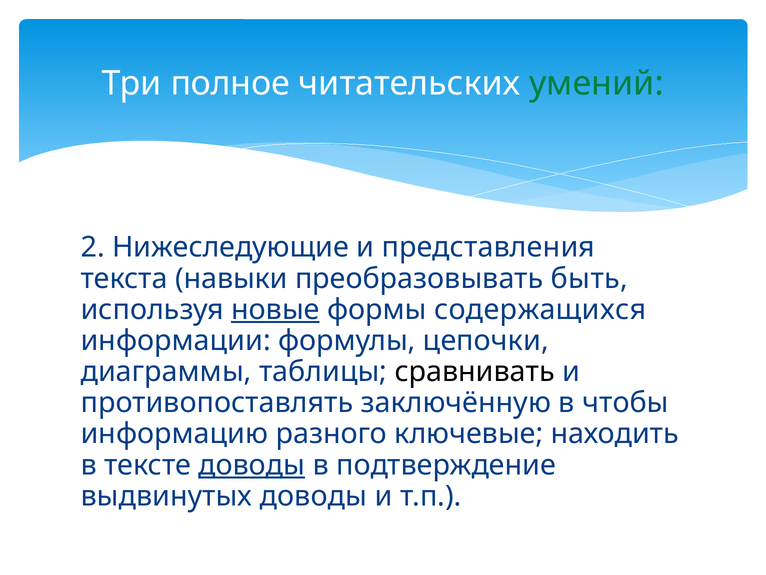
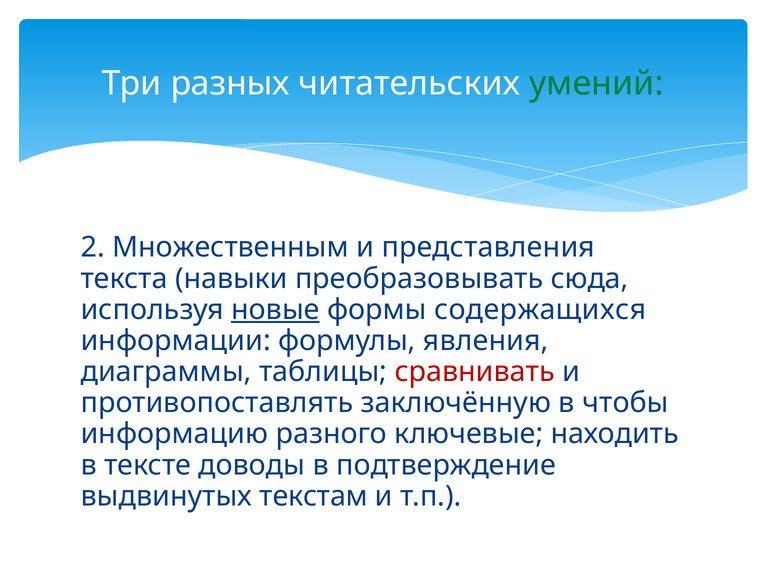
полное: полное -> разных
Нижеследующие: Нижеследующие -> Множественным
быть: быть -> сюда
цепочки: цепочки -> явления
сравнивать colour: black -> red
доводы at (252, 465) underline: present -> none
выдвинутых доводы: доводы -> текстам
